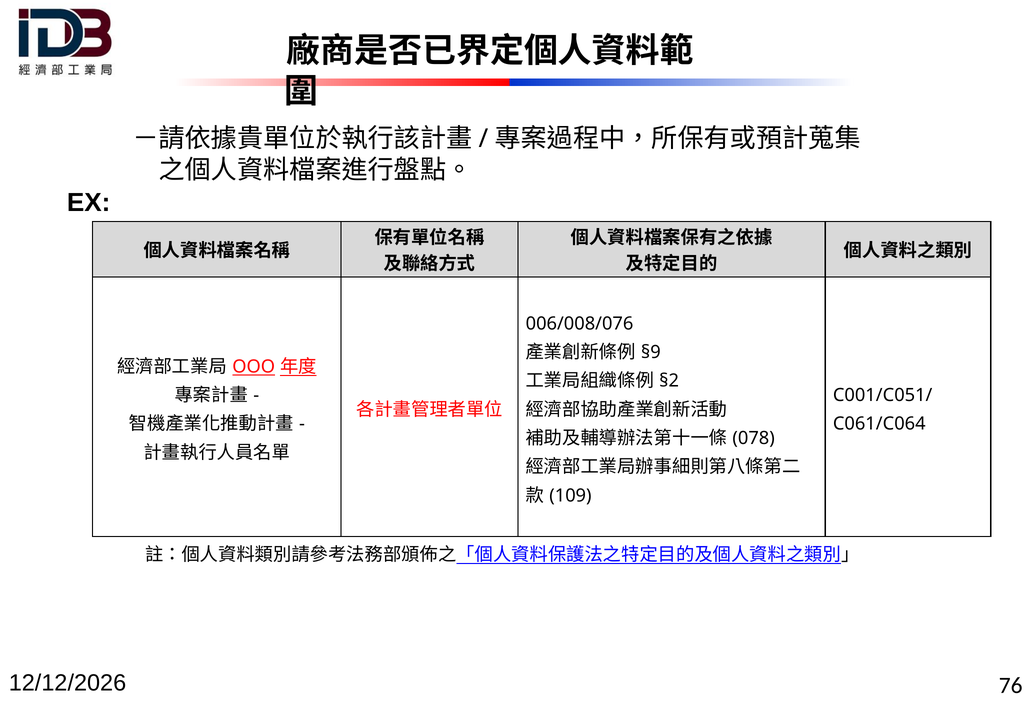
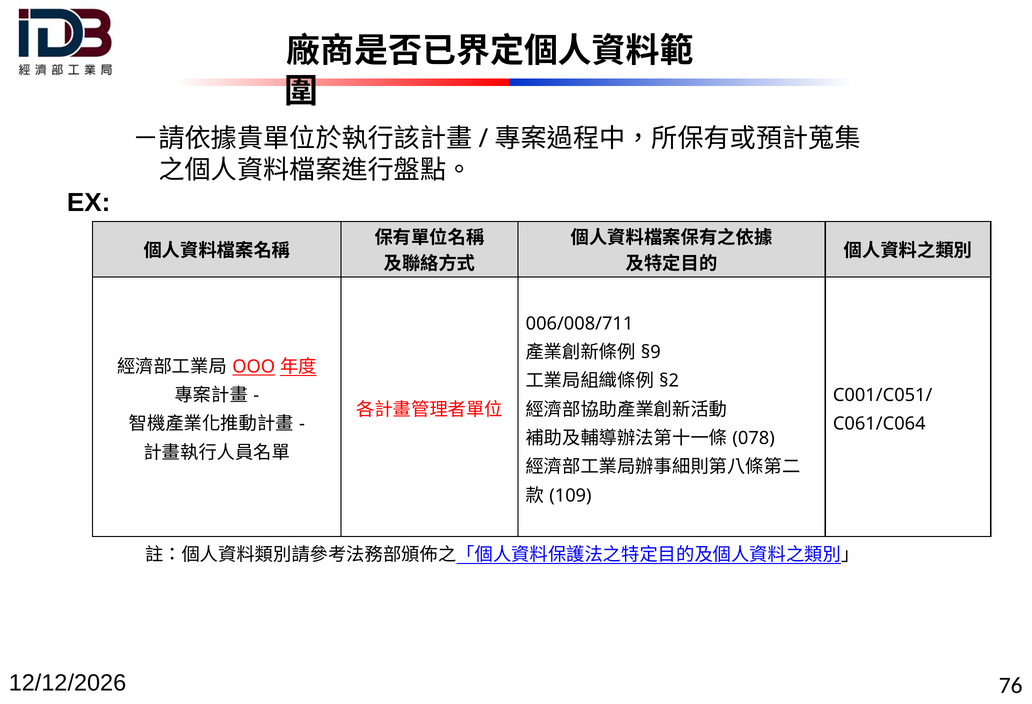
006/008/076: 006/008/076 -> 006/008/711
